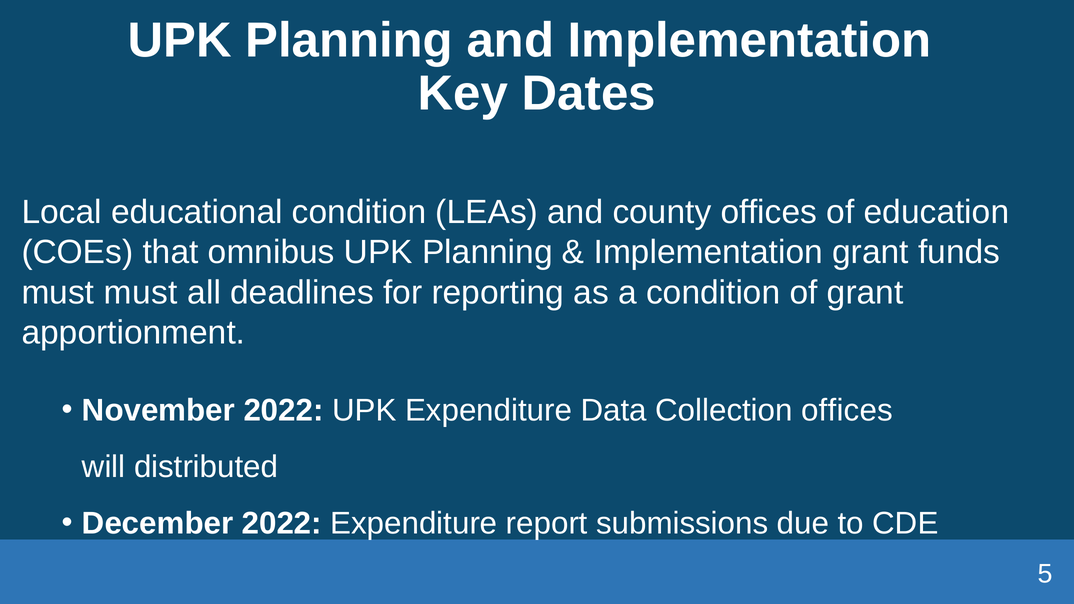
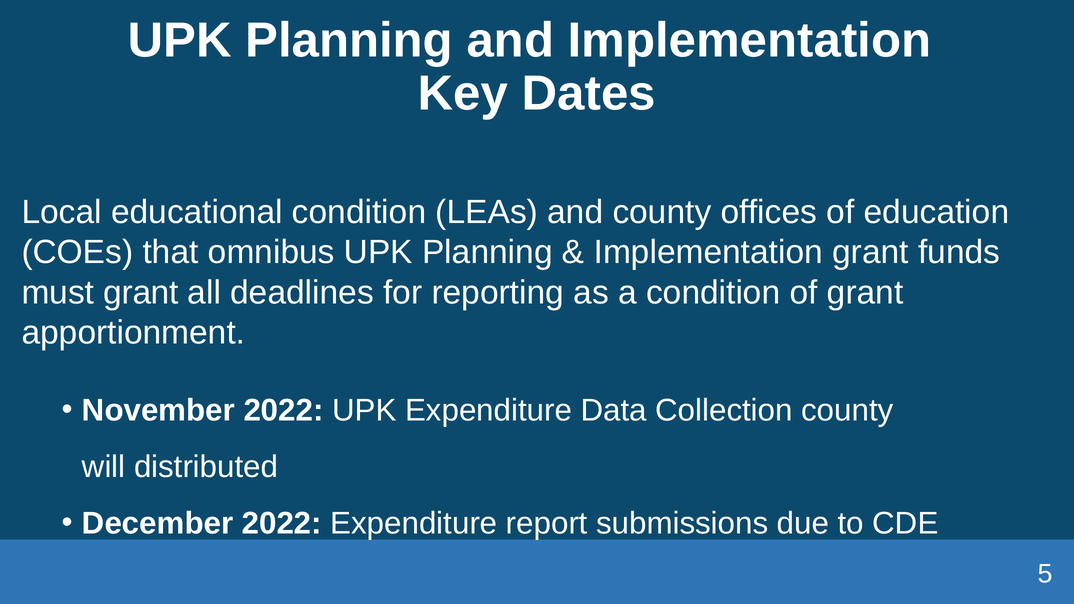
must must: must -> grant
Collection offices: offices -> county
